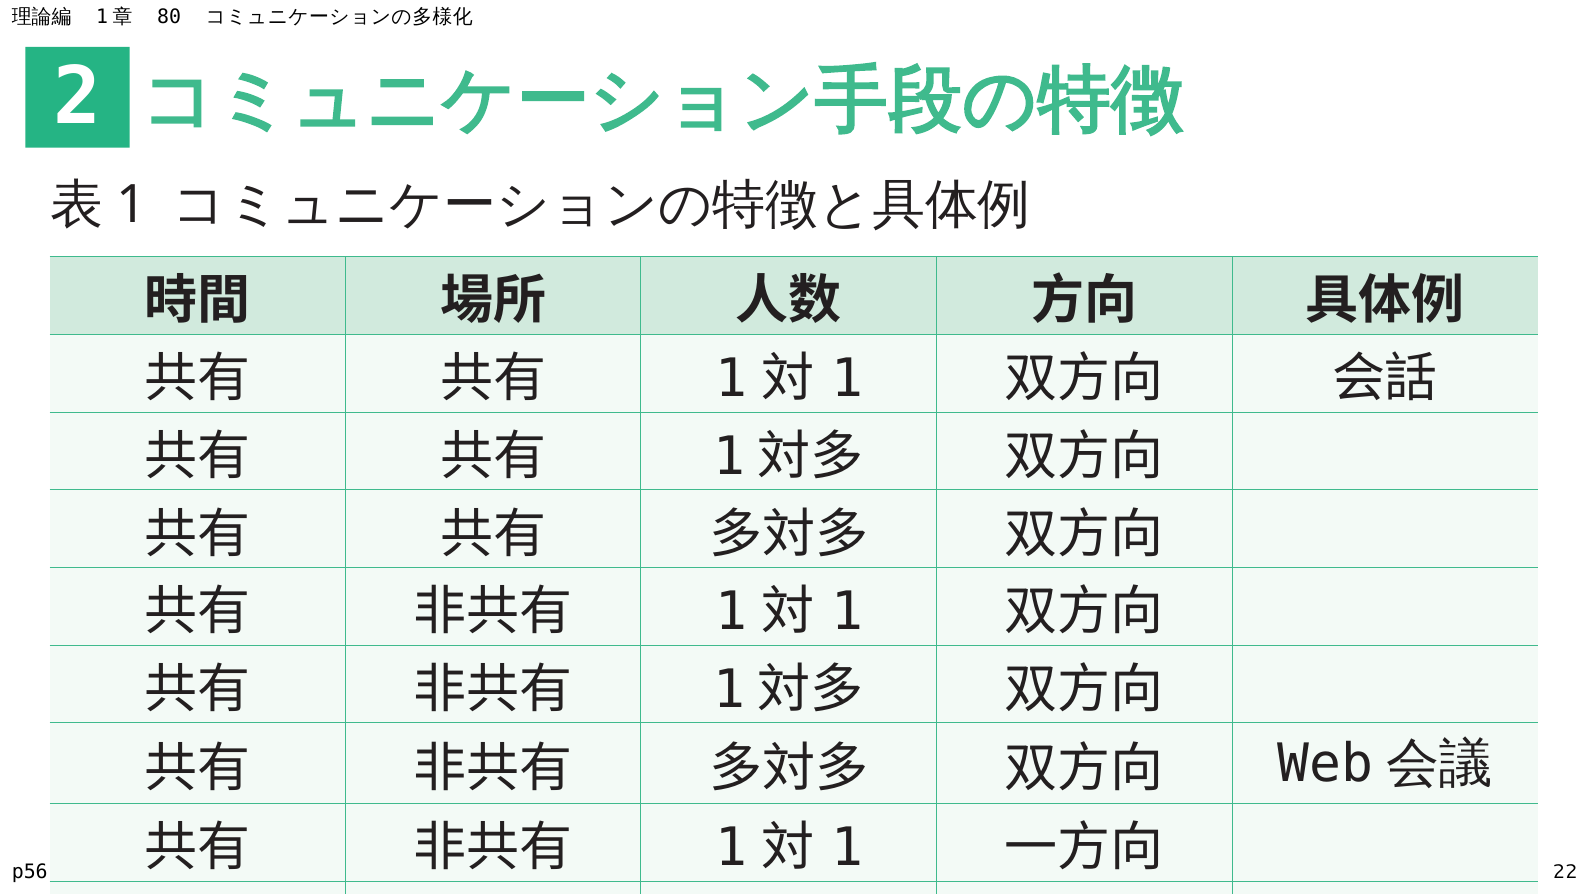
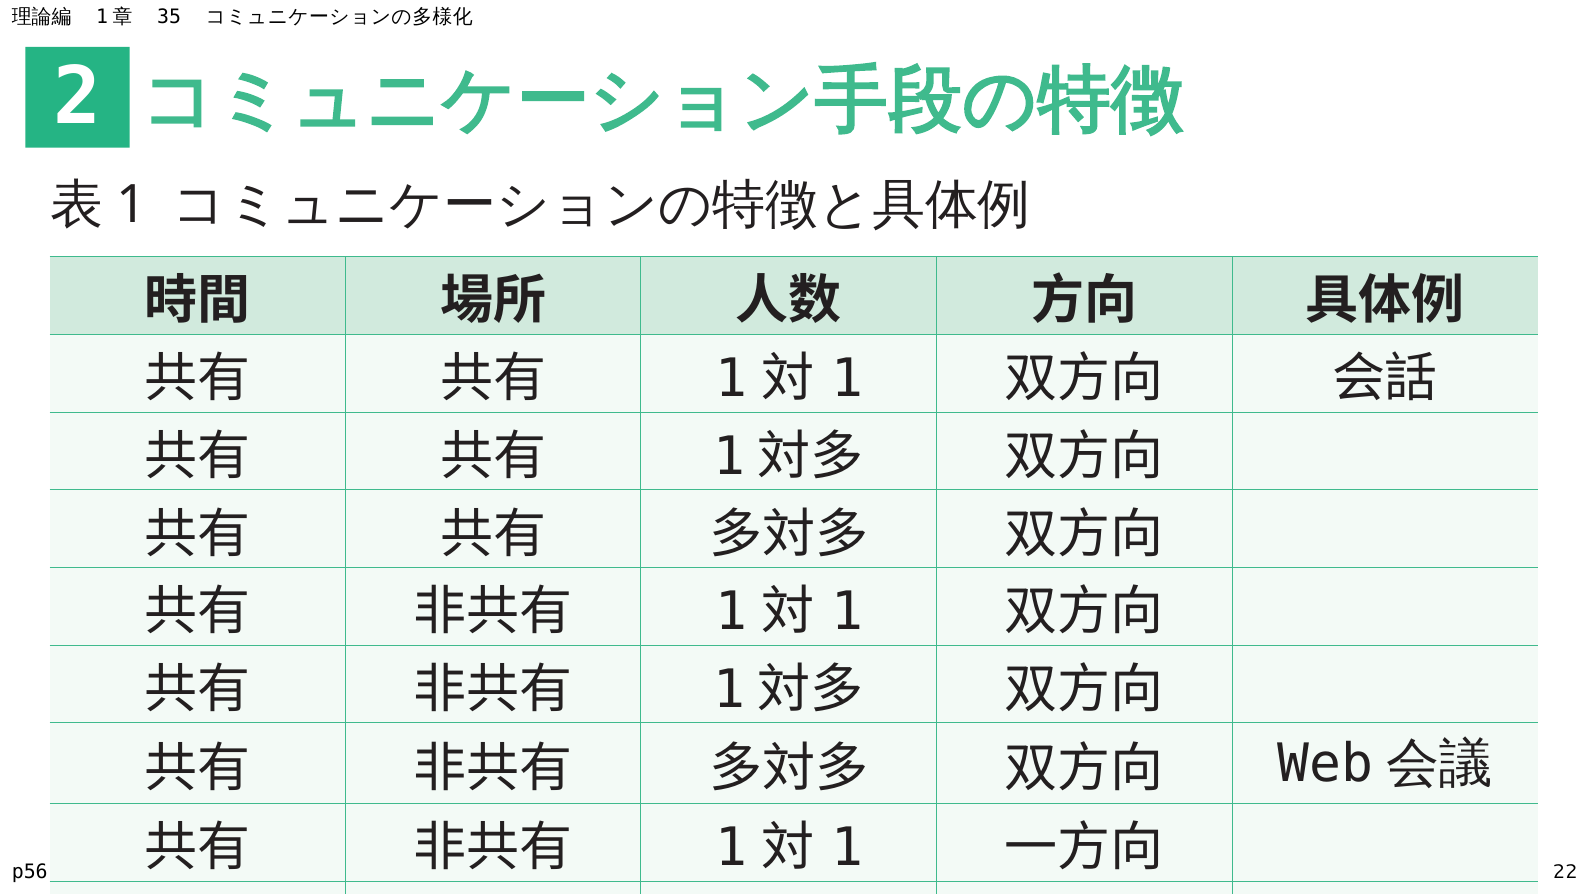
80: 80 -> 35
